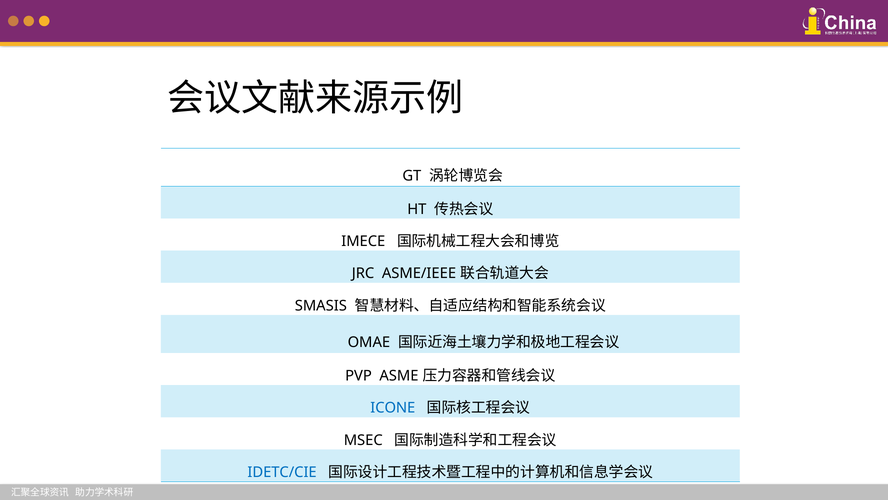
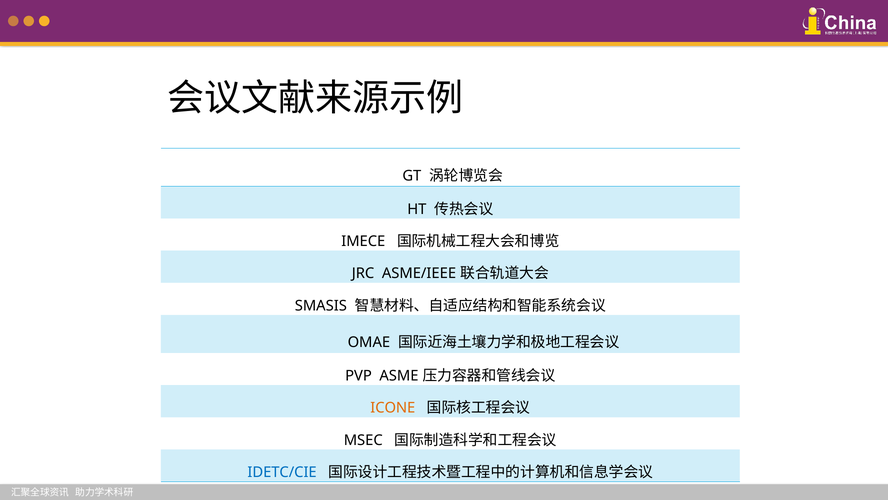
ICONE colour: blue -> orange
